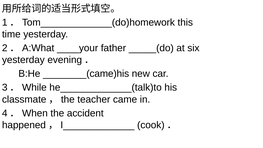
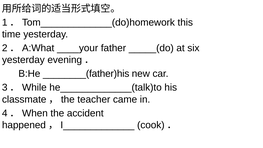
________(came)his: ________(came)his -> ________(father)his
